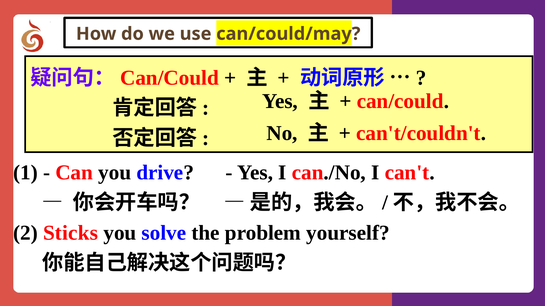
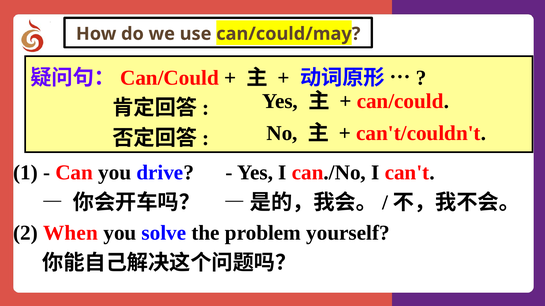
Sticks: Sticks -> When
